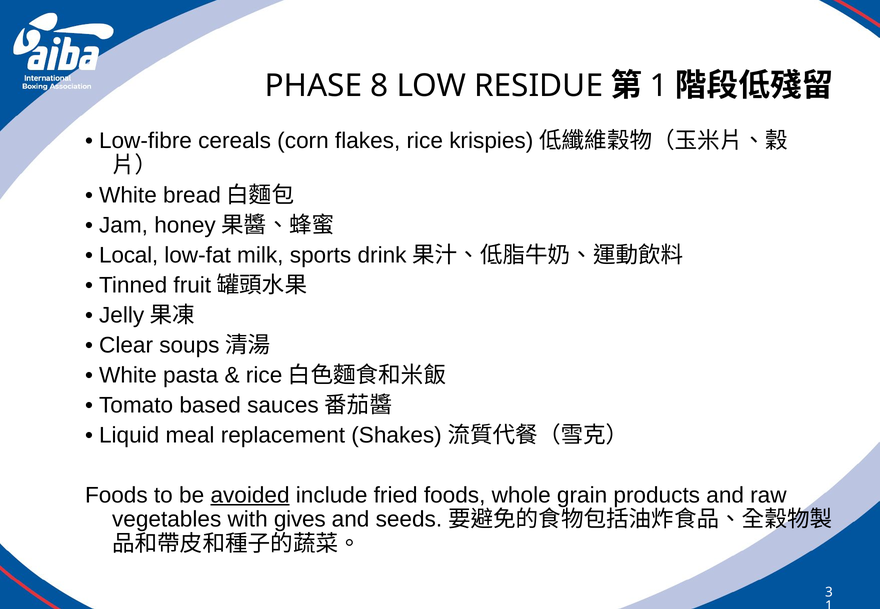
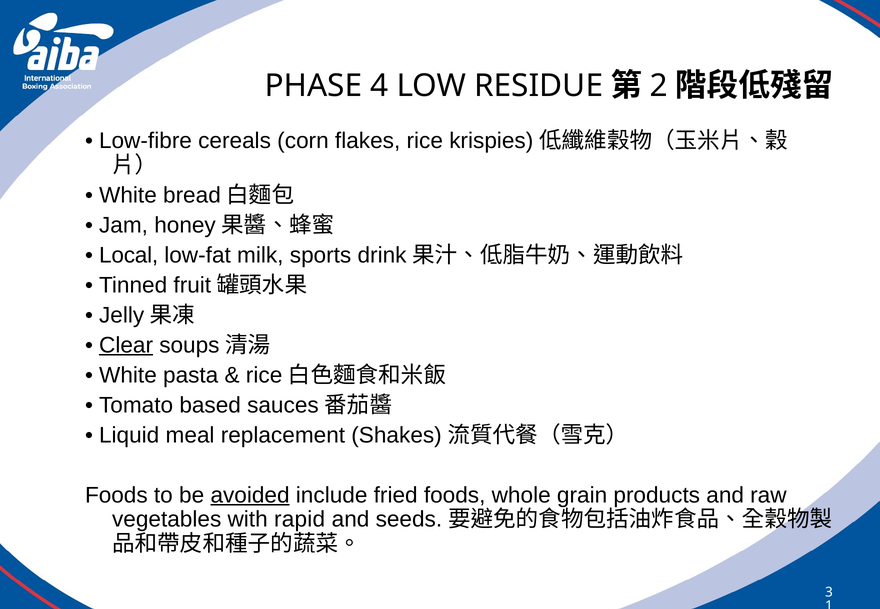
PHASE 8: 8 -> 4
1 at (659, 86): 1 -> 2
Clear underline: none -> present
gives: gives -> rapid
